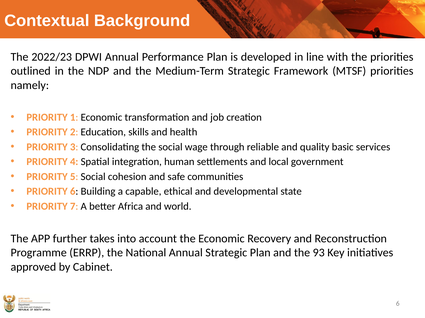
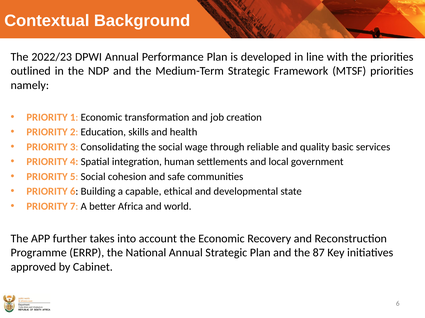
93: 93 -> 87
